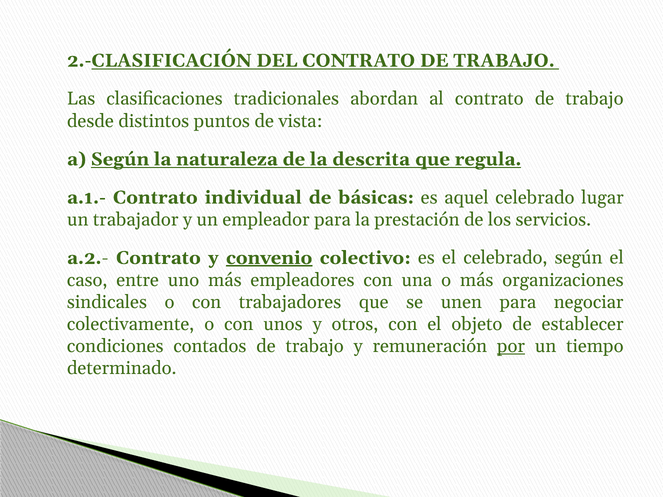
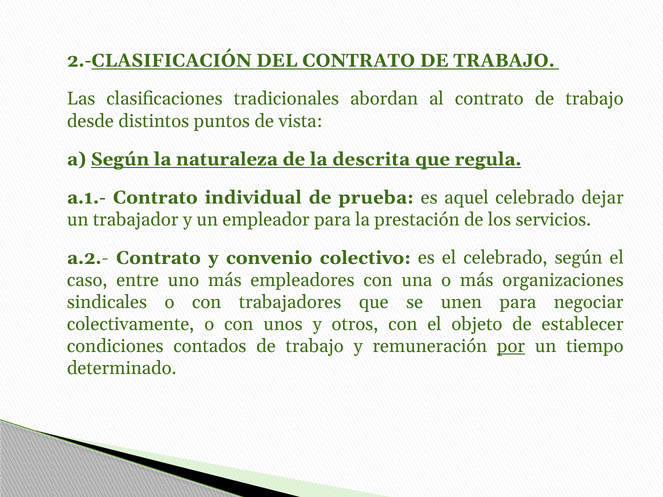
básicas: básicas -> prueba
lugar: lugar -> dejar
convenio underline: present -> none
